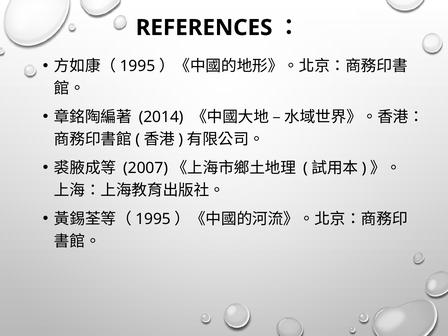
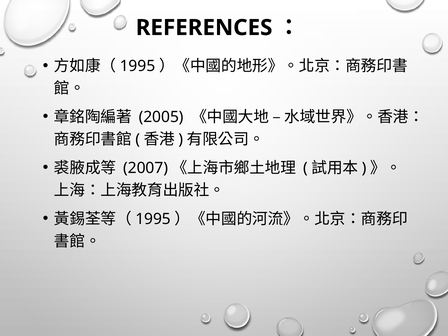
2014: 2014 -> 2005
